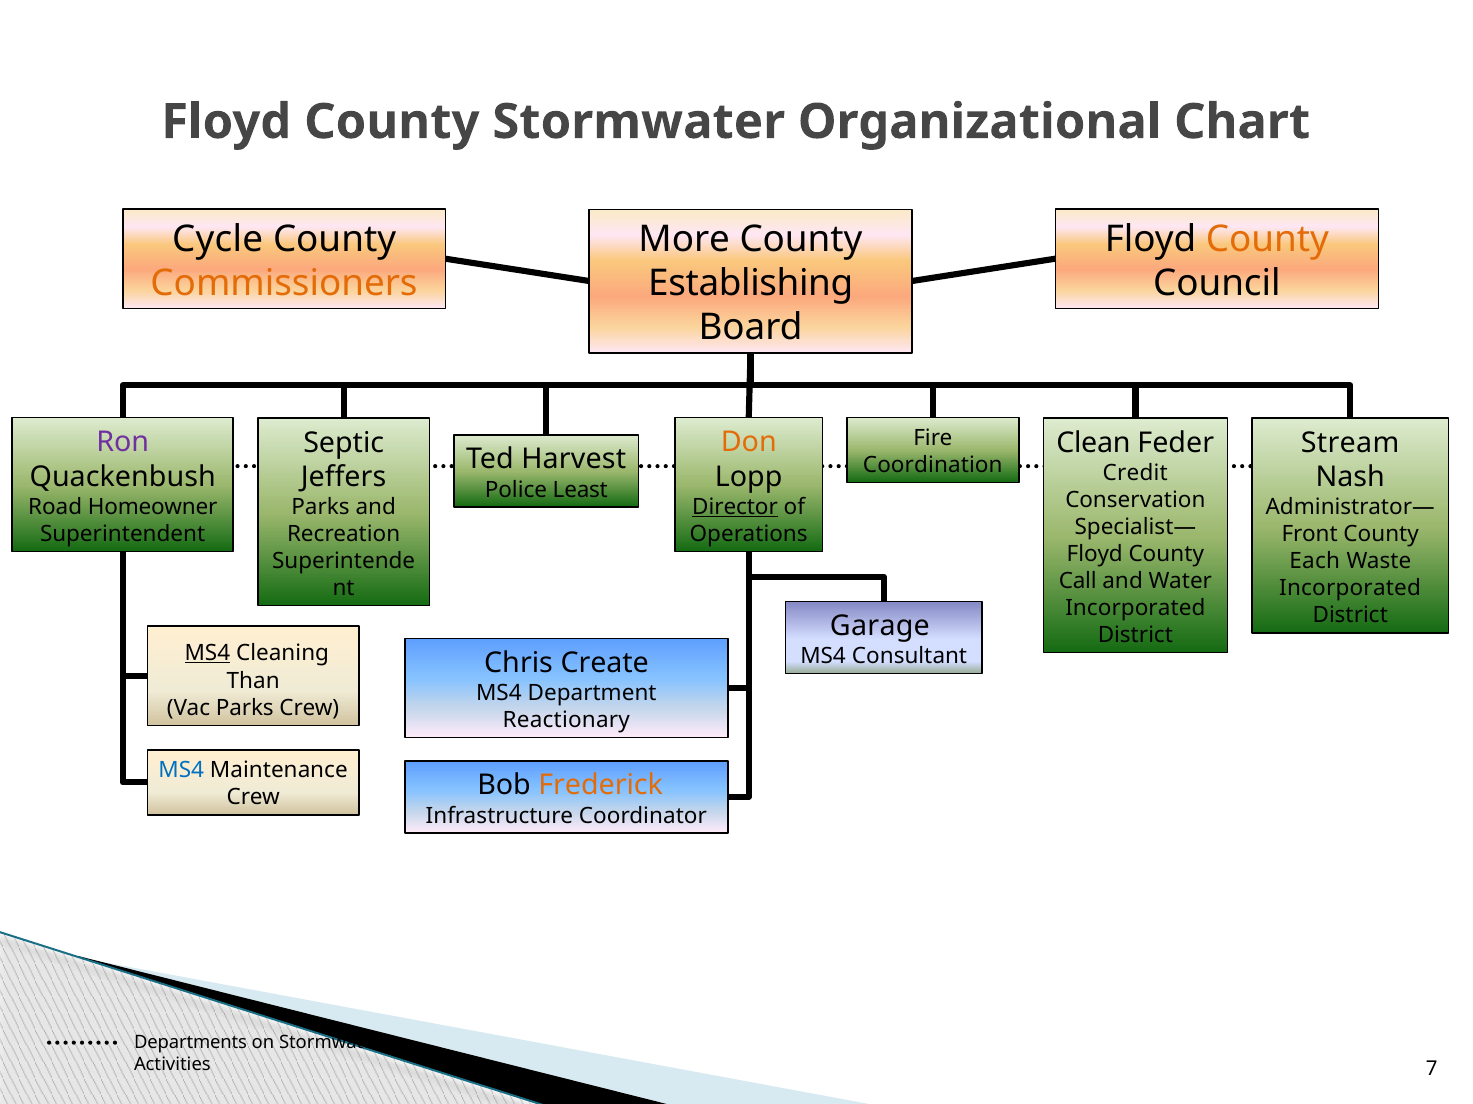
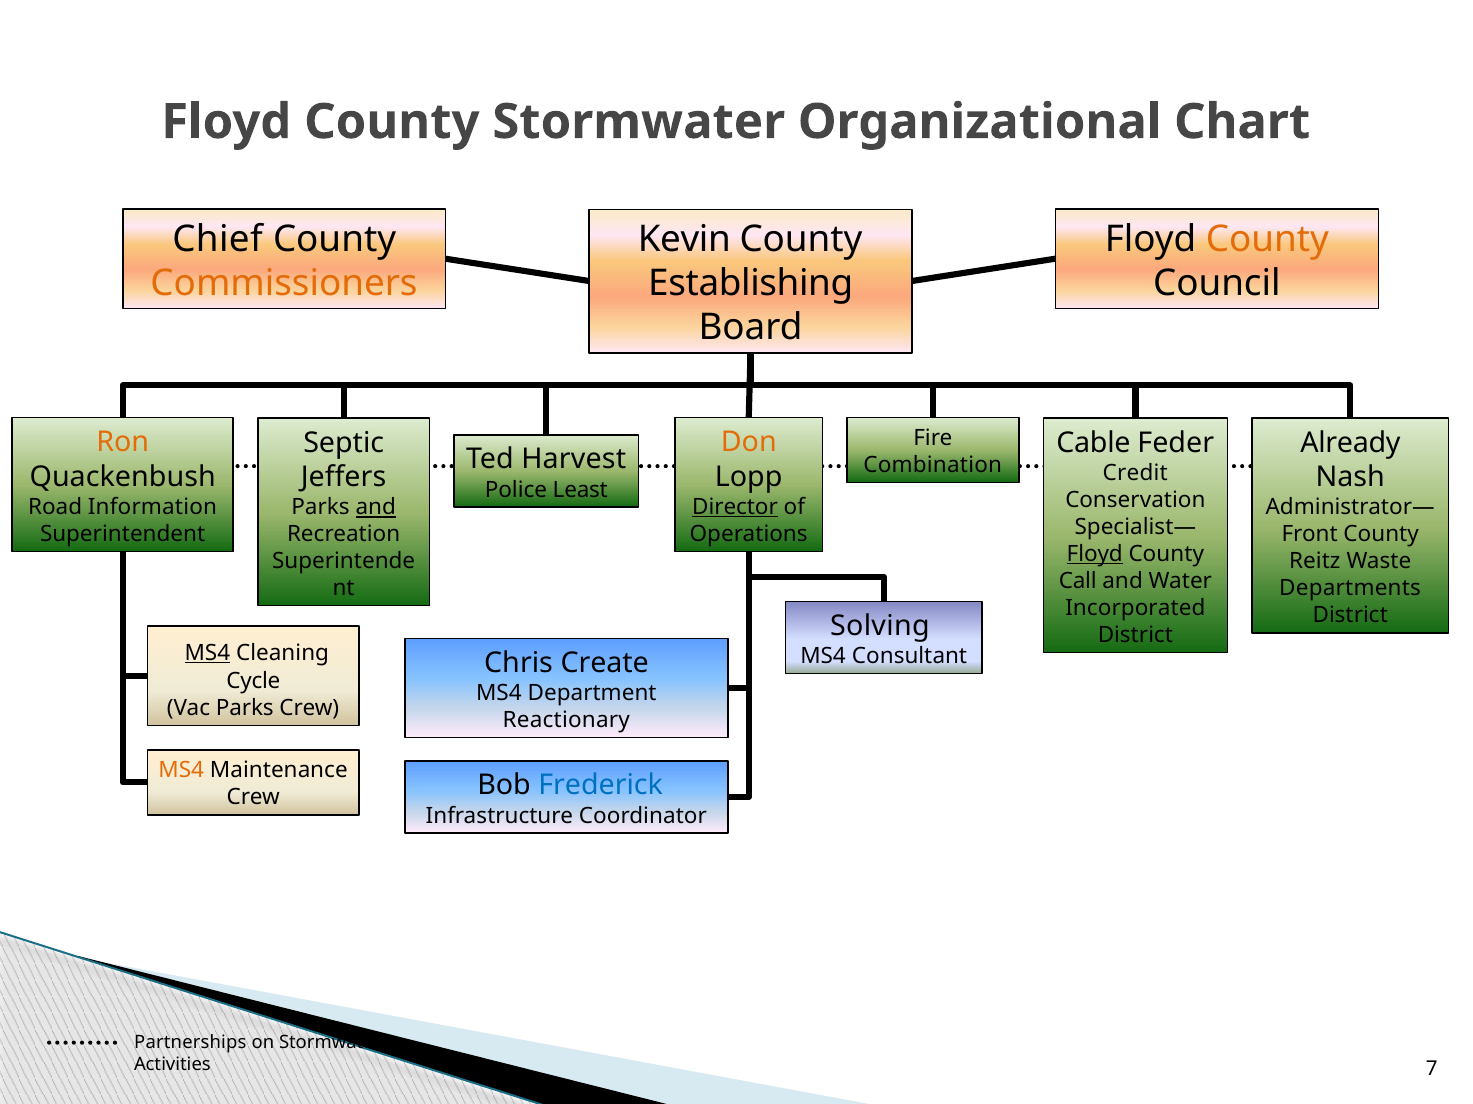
Cycle: Cycle -> Chief
More: More -> Kevin
Ron colour: purple -> orange
Clean: Clean -> Cable
Stream: Stream -> Already
Coordination: Coordination -> Combination
Homeowner: Homeowner -> Information
and at (376, 508) underline: none -> present
Floyd at (1095, 554) underline: none -> present
Each: Each -> Reitz
Incorporated at (1350, 589): Incorporated -> Departments
Garage: Garage -> Solving
Than: Than -> Cycle
MS4 at (181, 771) colour: blue -> orange
Frederick colour: orange -> blue
Departments: Departments -> Partnerships
